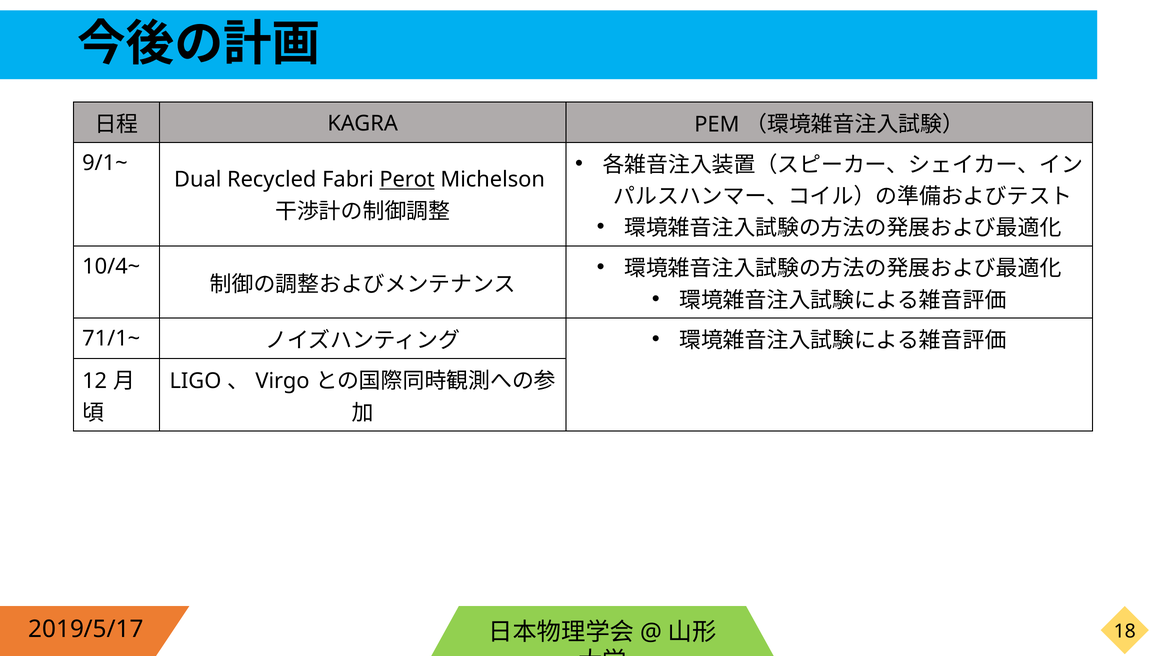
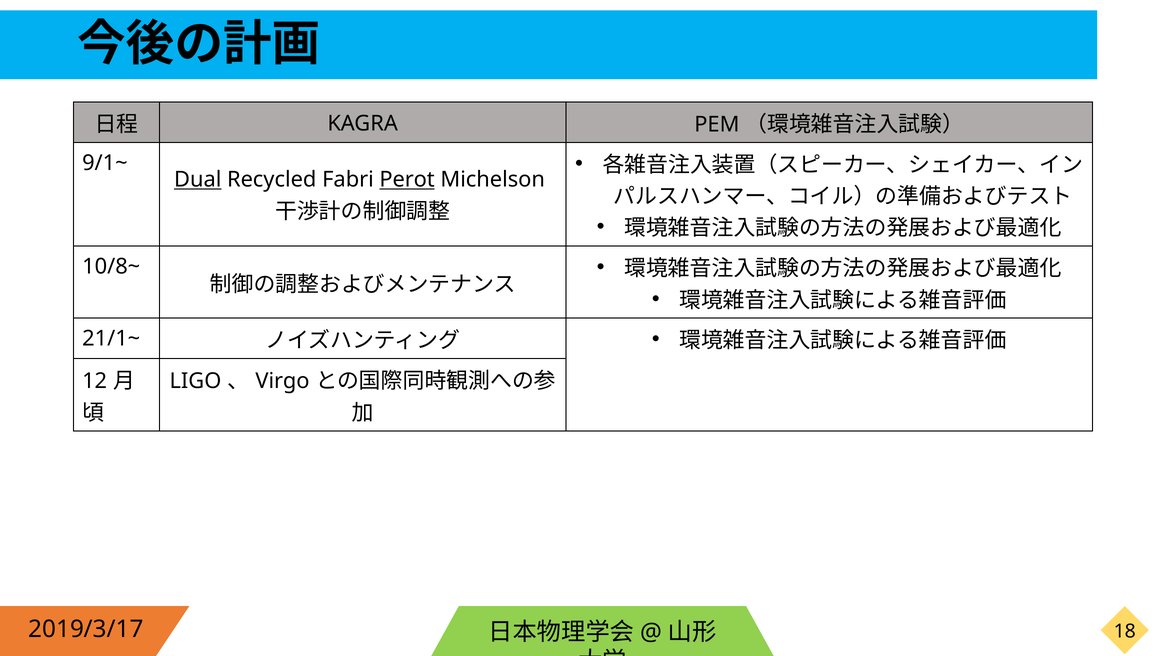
Dual underline: none -> present
10/4~: 10/4~ -> 10/8~
71/1~: 71/1~ -> 21/1~
2019/5/17: 2019/5/17 -> 2019/3/17
